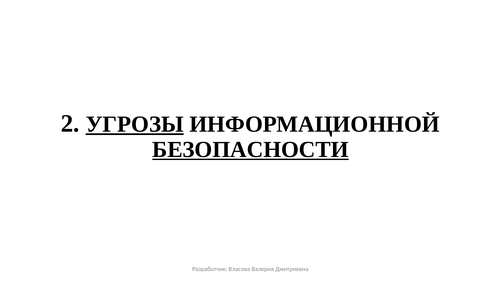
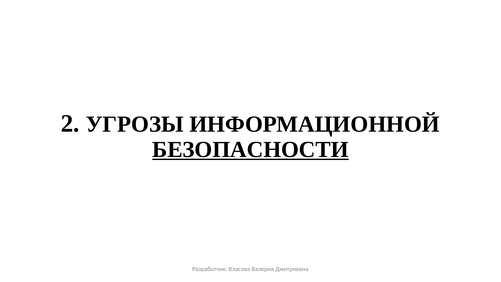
УГРОЗЫ underline: present -> none
